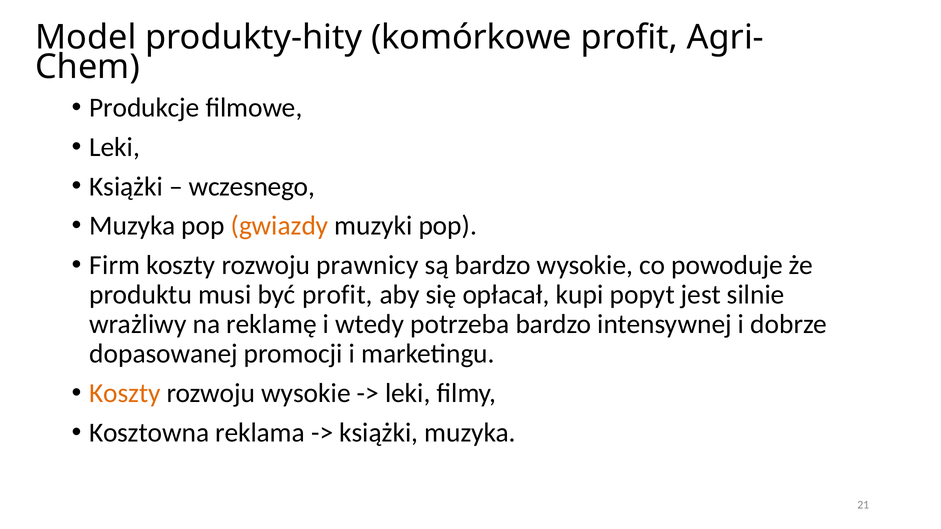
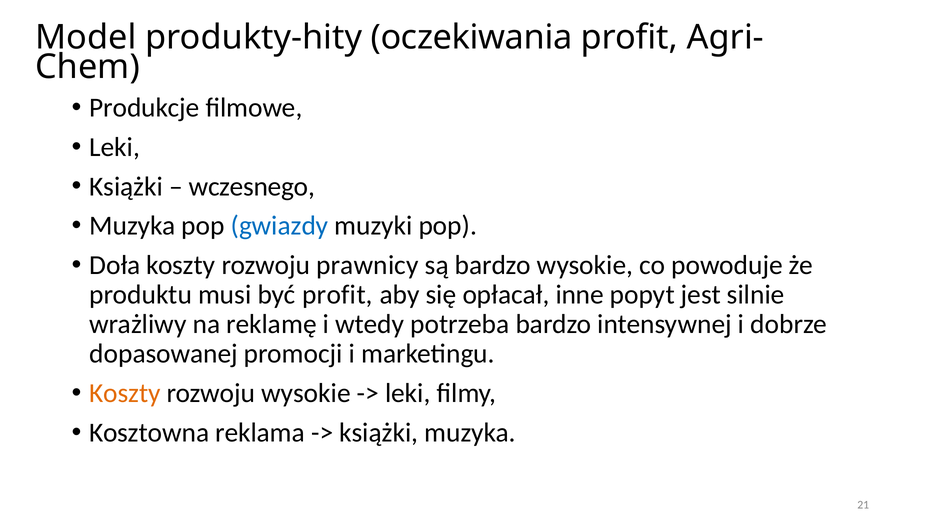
komórkowe: komórkowe -> oczekiwania
gwiazdy colour: orange -> blue
Firm: Firm -> Doła
kupi: kupi -> inne
